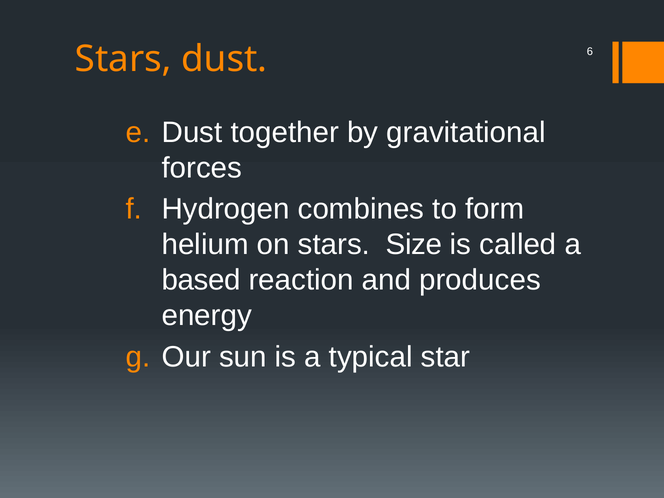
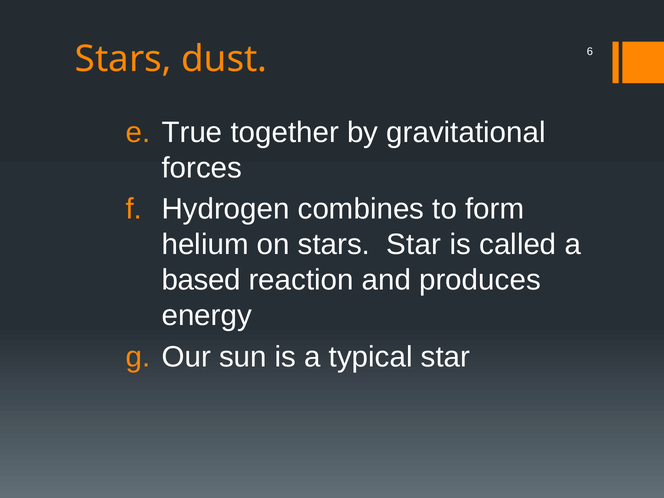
Dust at (192, 132): Dust -> True
stars Size: Size -> Star
